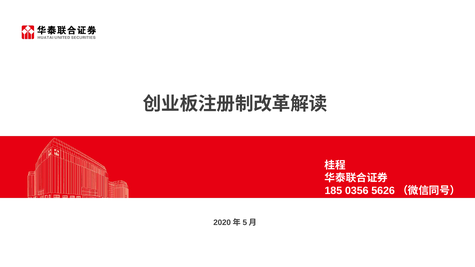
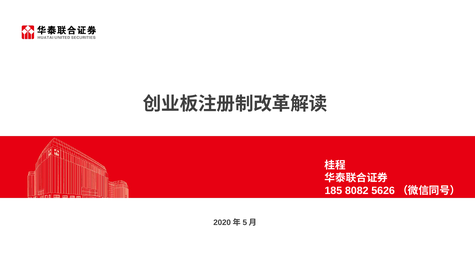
0356: 0356 -> 8082
